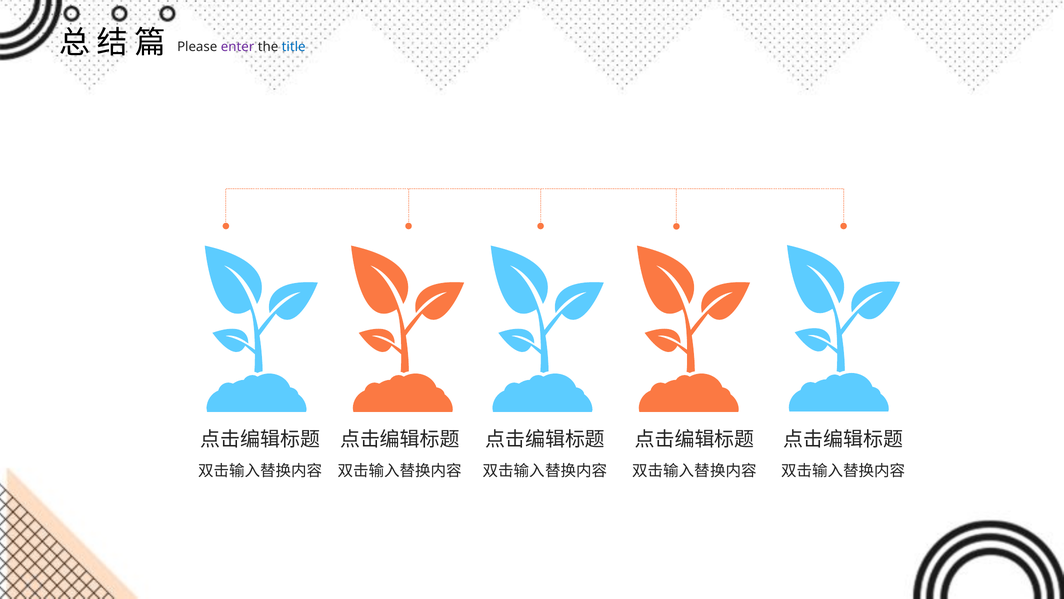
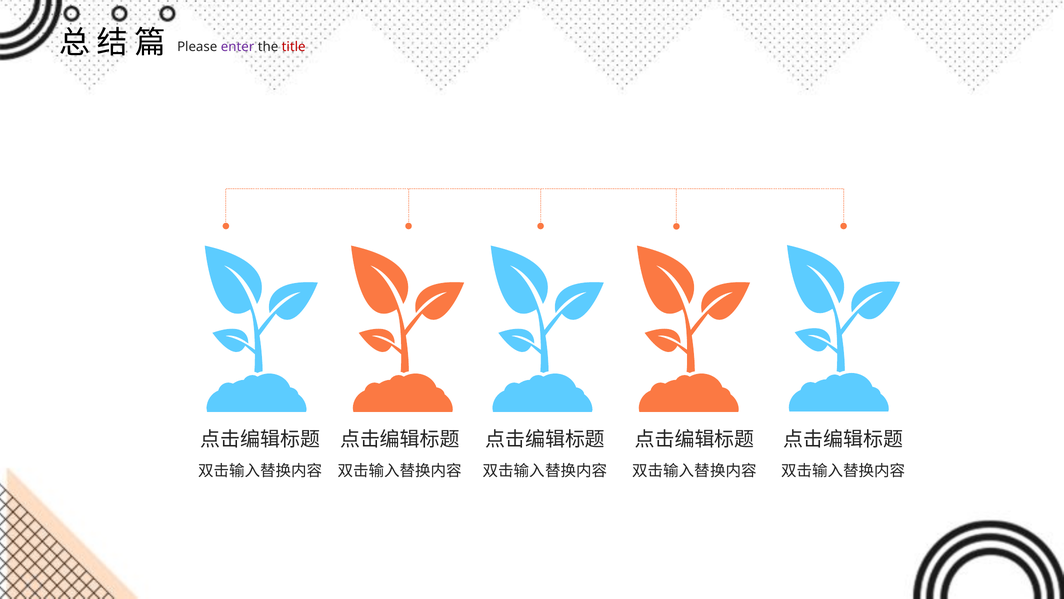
title colour: blue -> red
